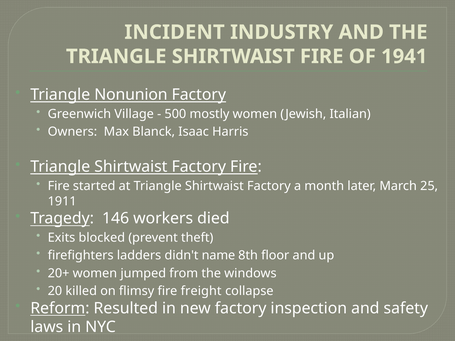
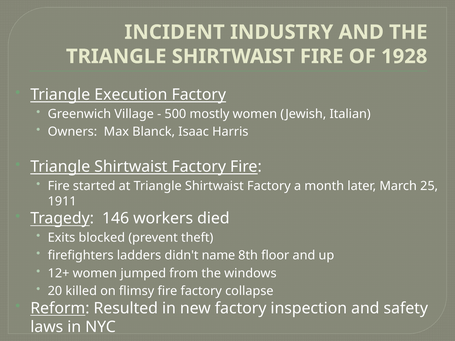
1941: 1941 -> 1928
Nonunion: Nonunion -> Execution
20+: 20+ -> 12+
fire freight: freight -> factory
